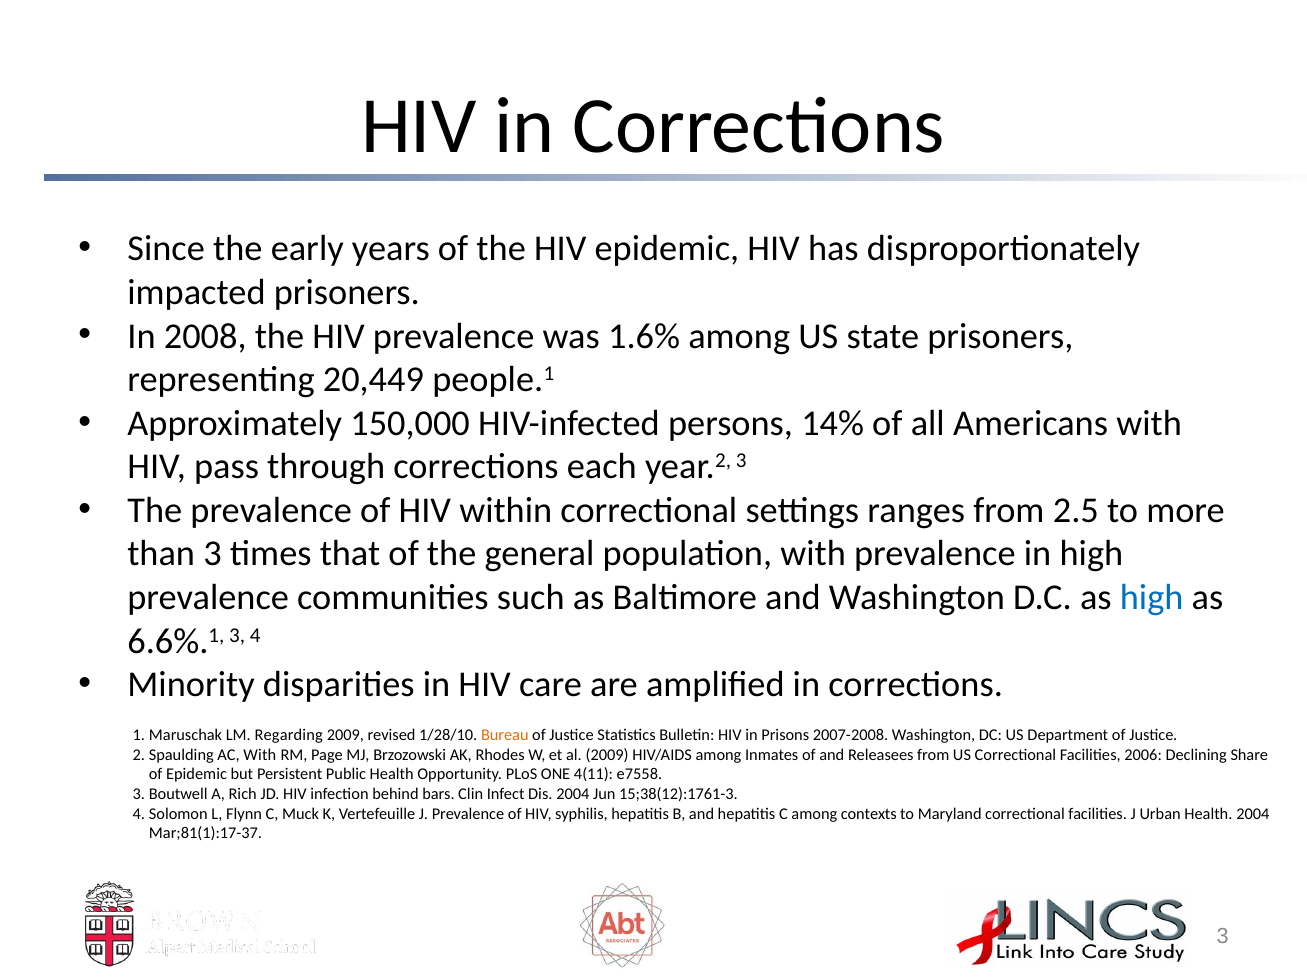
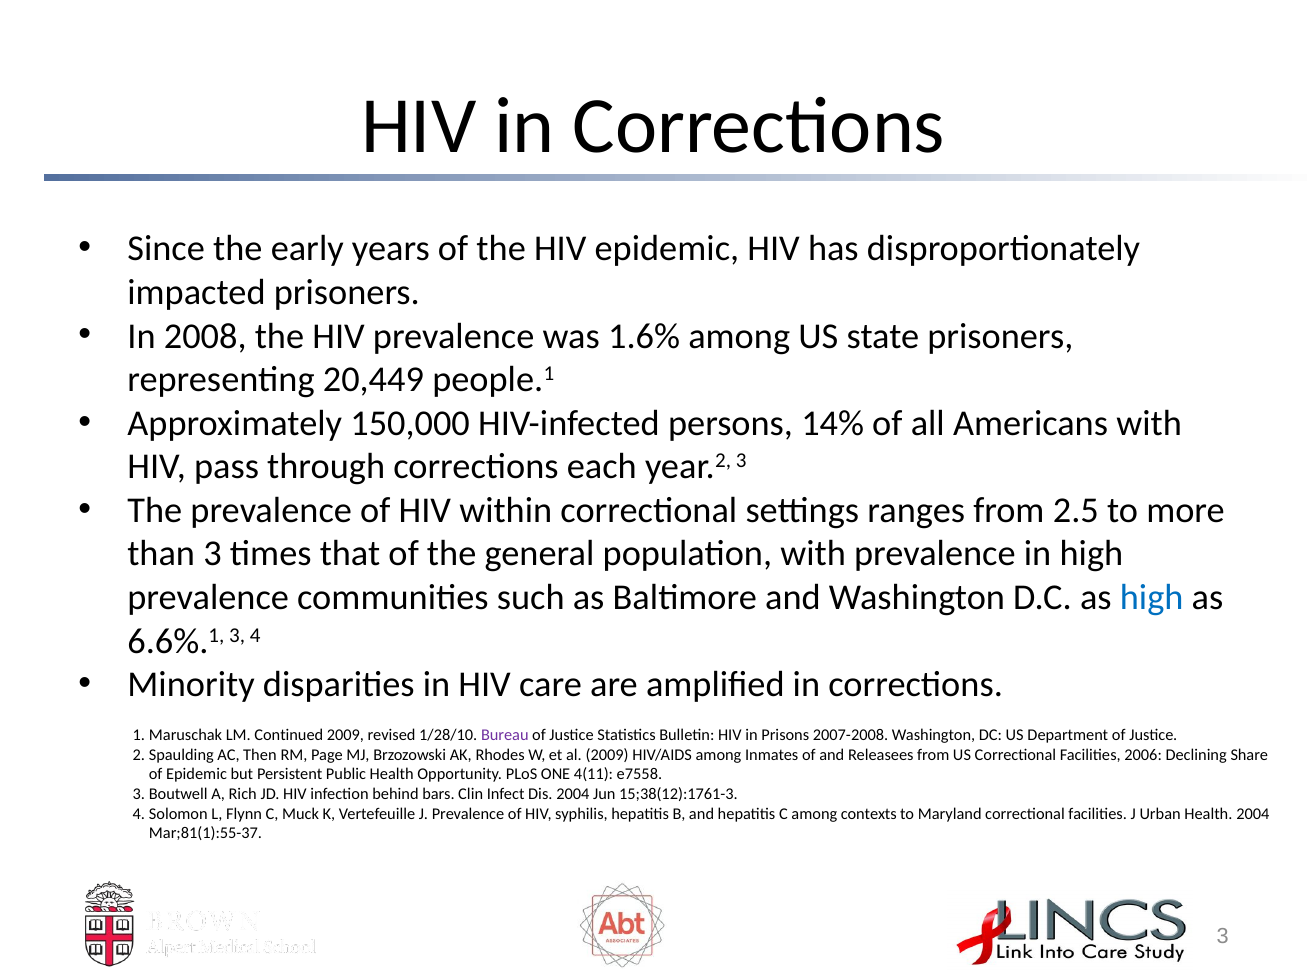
Regarding: Regarding -> Continued
Bureau colour: orange -> purple
AC With: With -> Then
Mar;81(1):17-37: Mar;81(1):17-37 -> Mar;81(1):55-37
